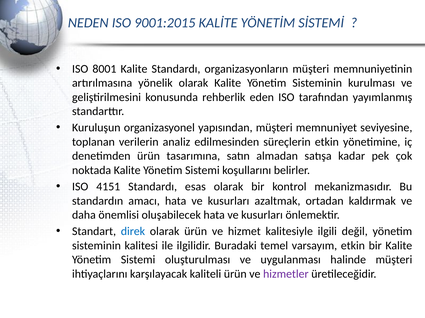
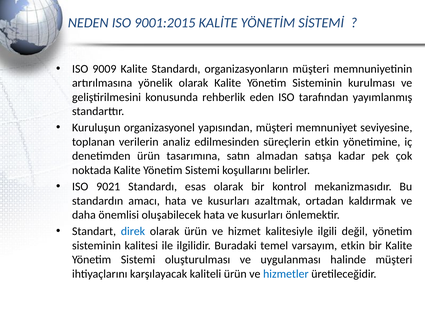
8001: 8001 -> 9009
4151: 4151 -> 9021
hizmetler colour: purple -> blue
